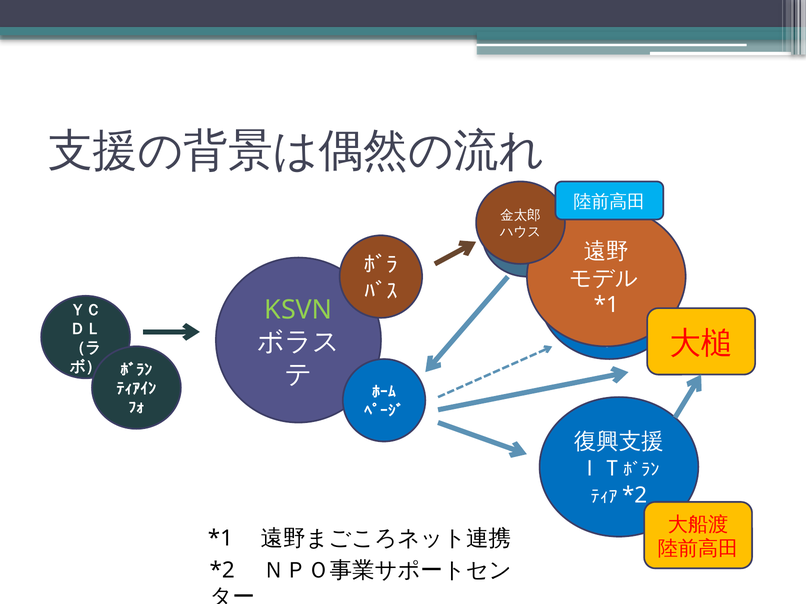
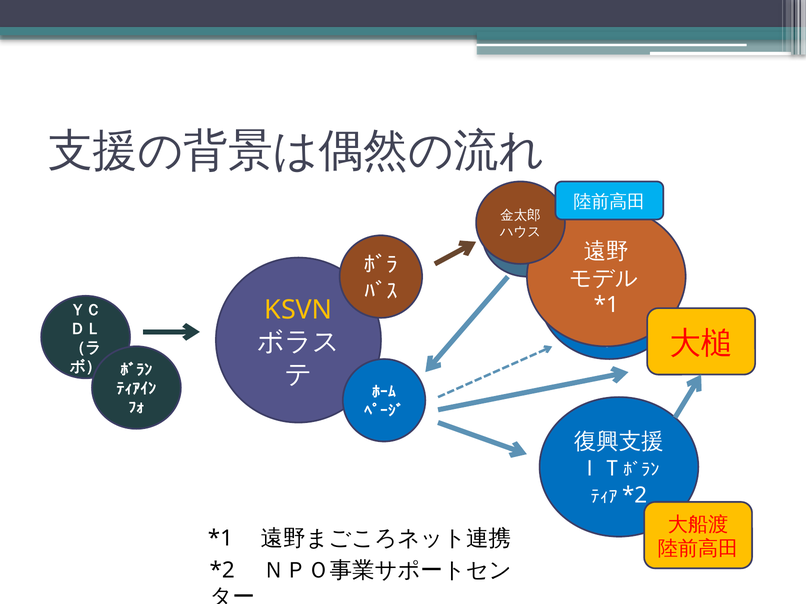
KSVN colour: light green -> yellow
